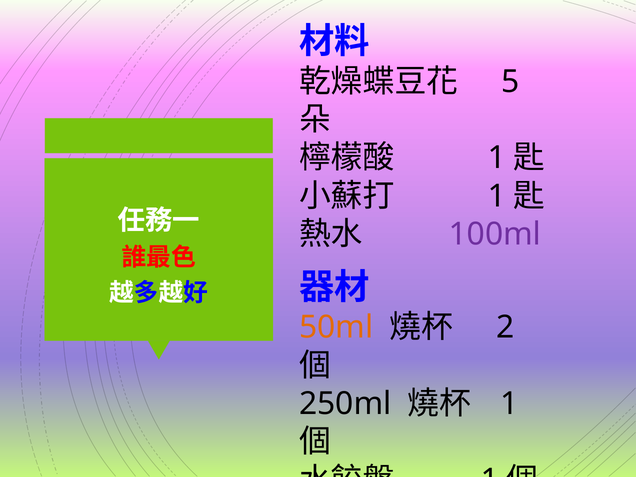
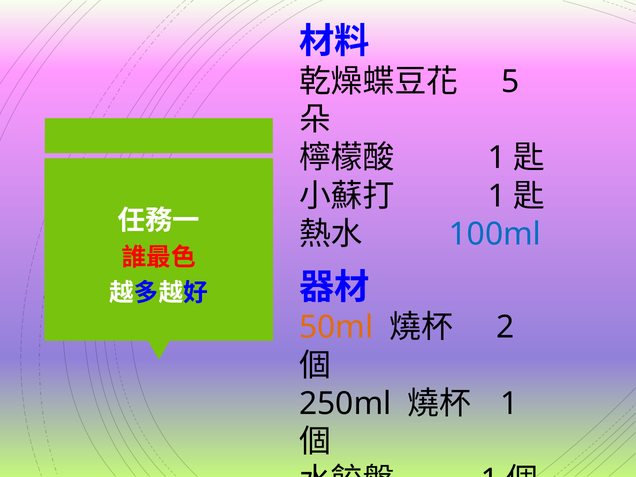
100ml colour: purple -> blue
